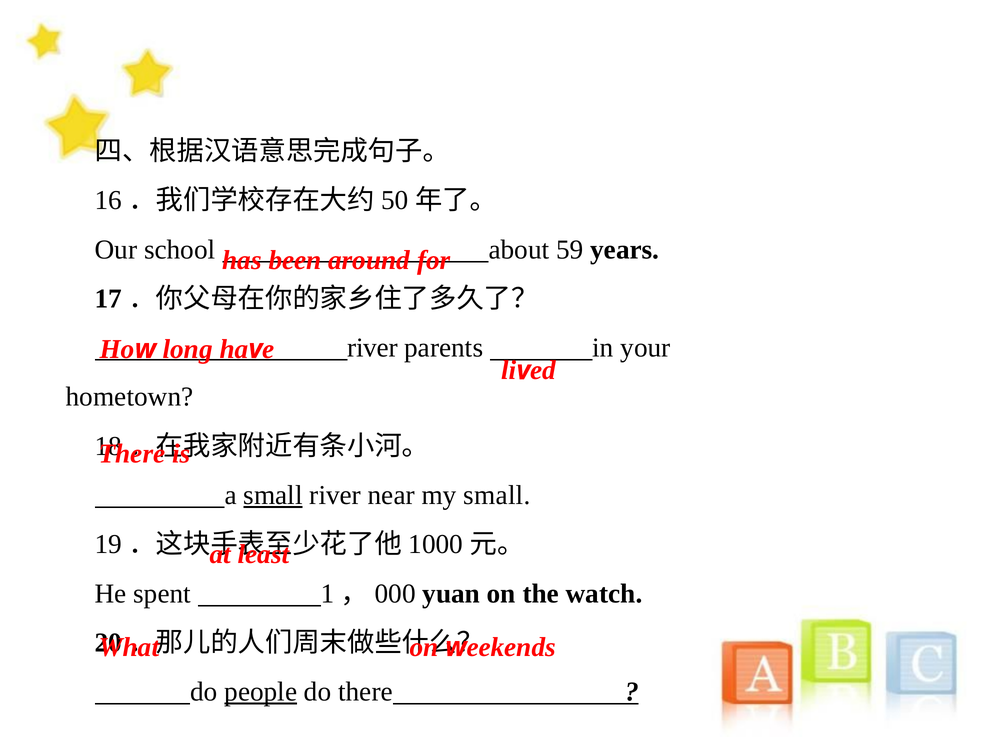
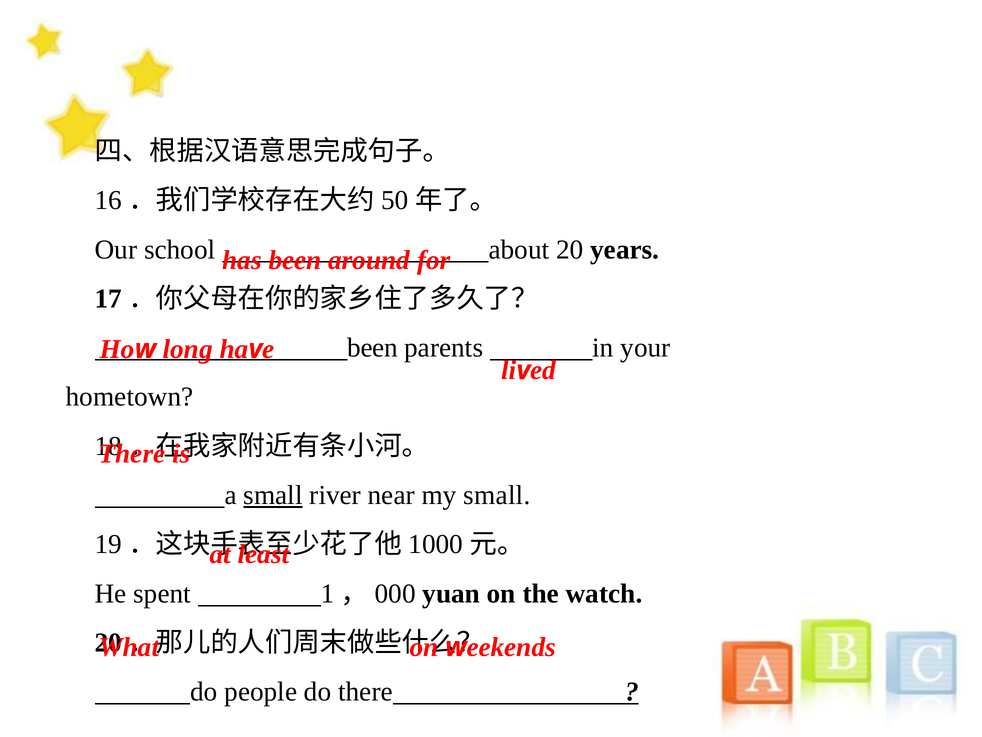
59: 59 -> 20
river at (373, 348): river -> been
people underline: present -> none
